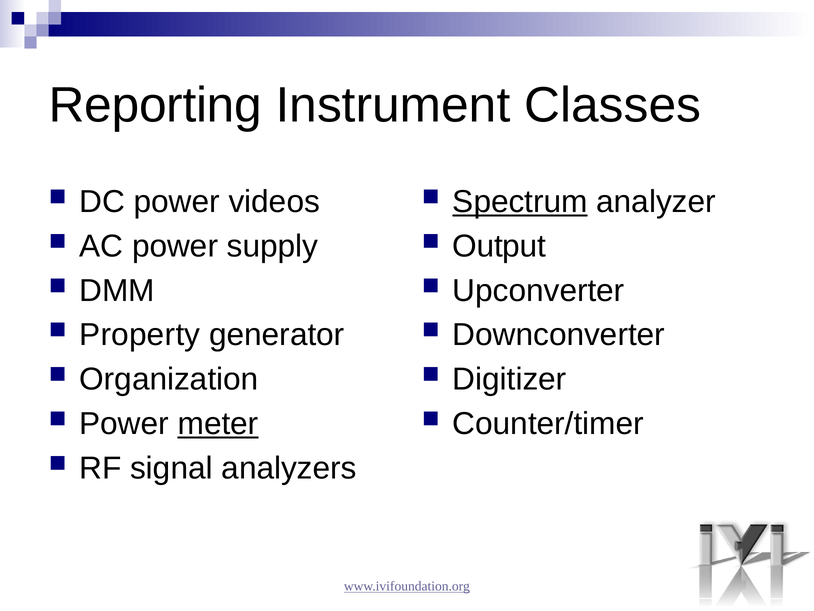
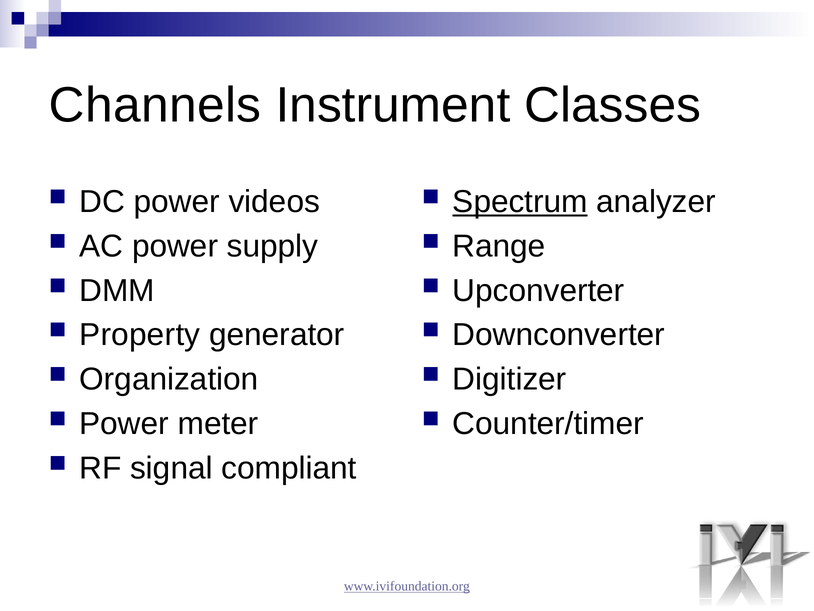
Reporting: Reporting -> Channels
Output: Output -> Range
meter underline: present -> none
analyzers: analyzers -> compliant
